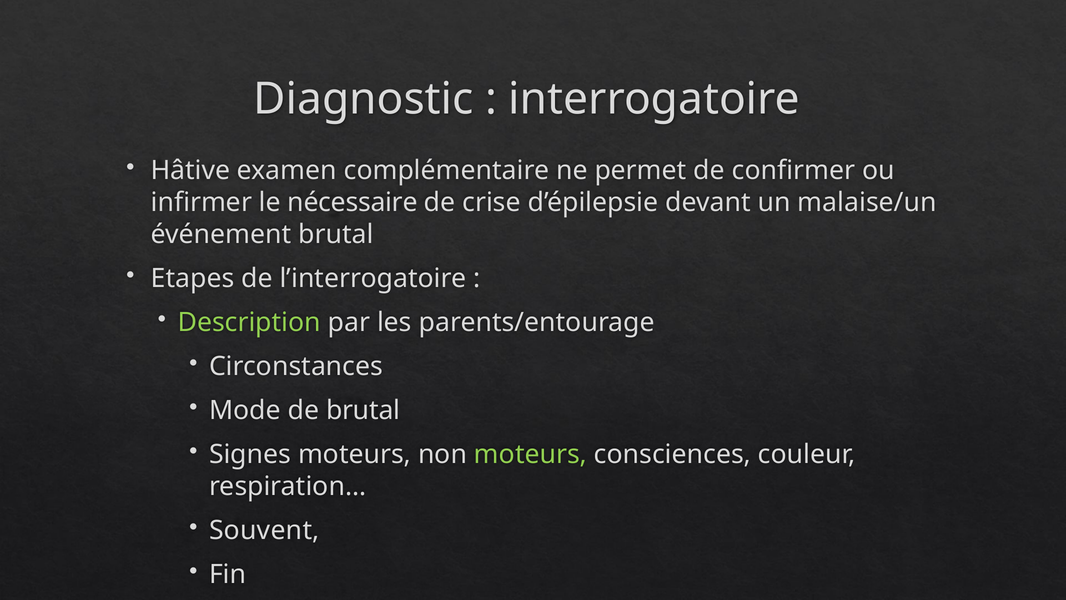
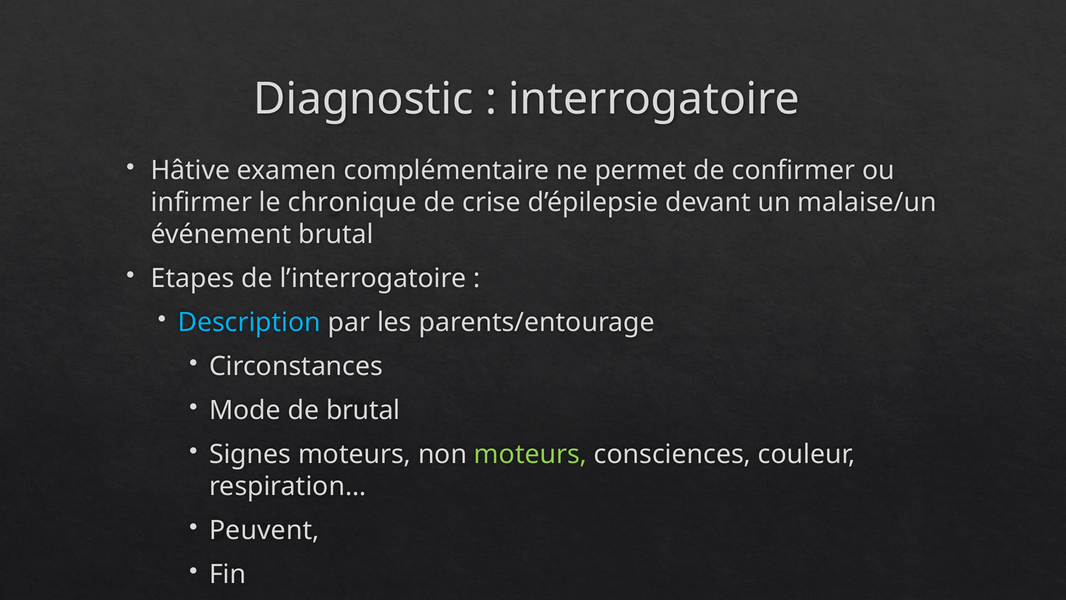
nécessaire: nécessaire -> chronique
Description colour: light green -> light blue
Souvent: Souvent -> Peuvent
